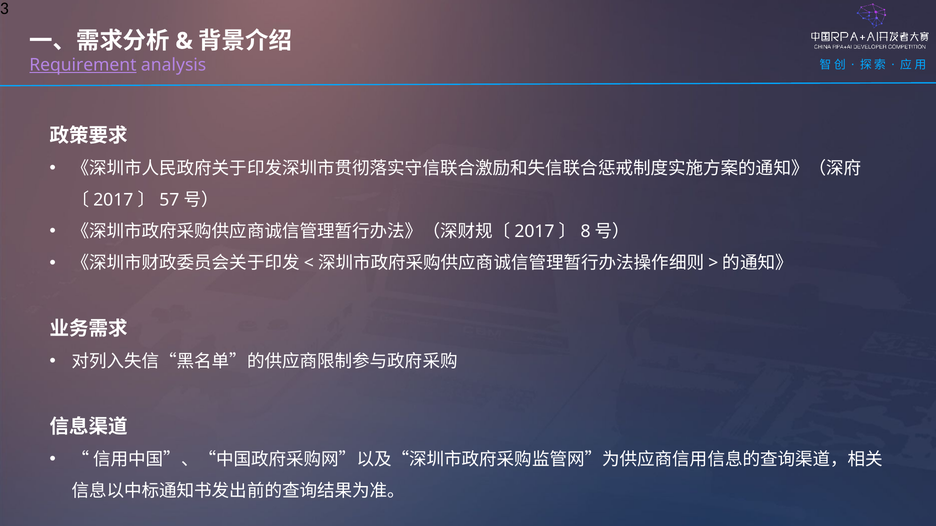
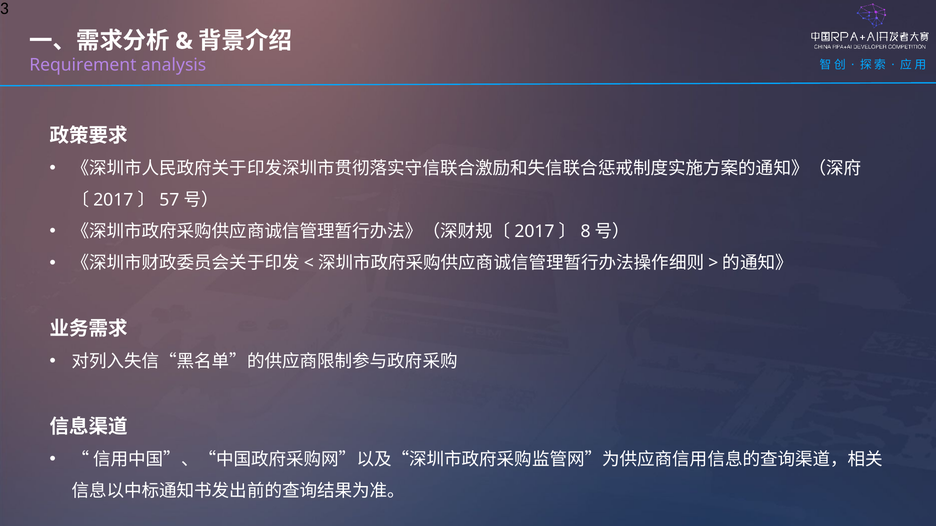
Requirement underline: present -> none
